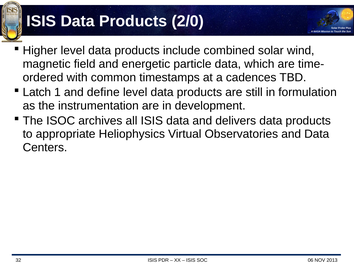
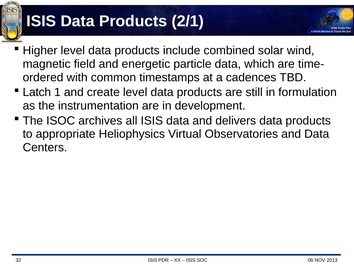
2/0: 2/0 -> 2/1
define: define -> create
